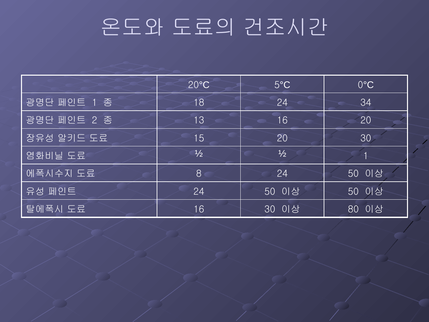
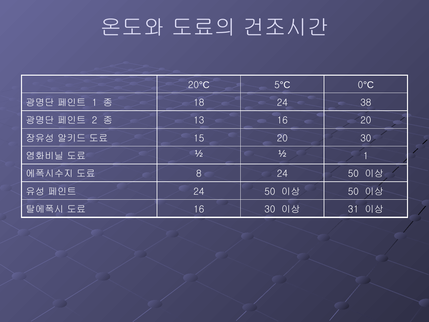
34: 34 -> 38
80: 80 -> 31
